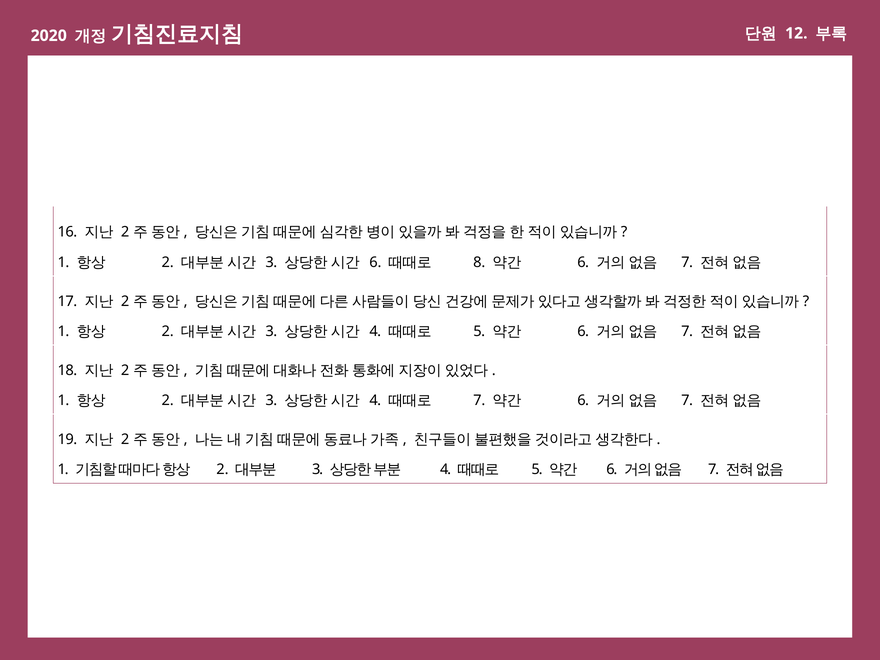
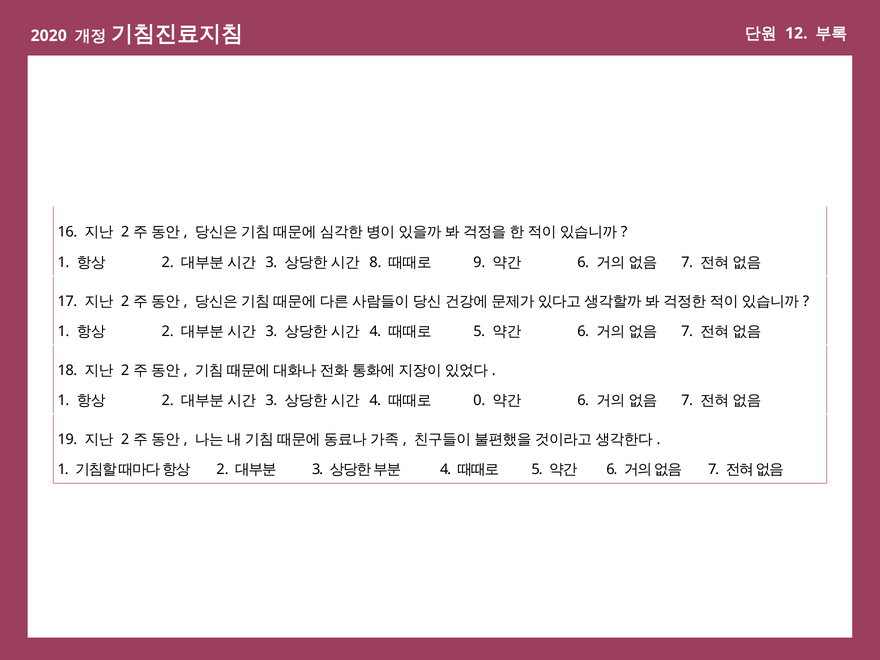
6 at (375, 262): 6 -> 8
8: 8 -> 9
7 at (479, 400): 7 -> 0
